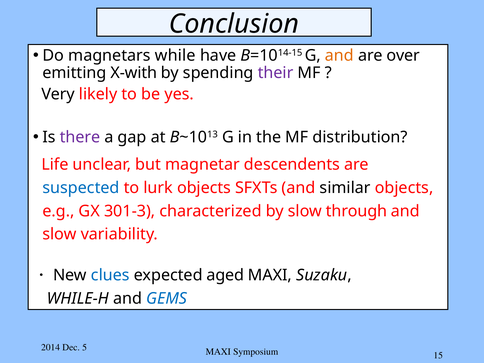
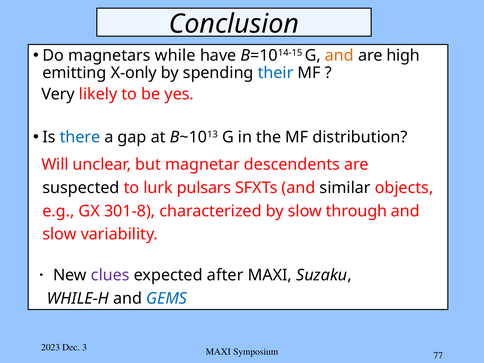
over: over -> high
X-with: X-with -> X-only
their colour: purple -> blue
there colour: purple -> blue
Life: Life -> Will
suspected colour: blue -> black
lurk objects: objects -> pulsars
301-3: 301-3 -> 301-8
clues colour: blue -> purple
aged: aged -> after
2014: 2014 -> 2023
5: 5 -> 3
15: 15 -> 77
